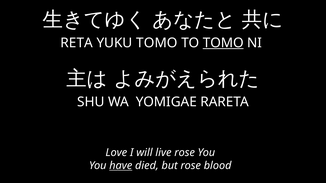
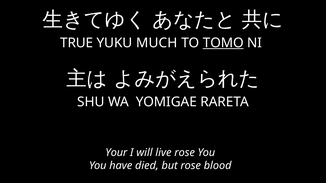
RETA: RETA -> TRUE
YUKU TOMO: TOMO -> MUCH
Love: Love -> Your
have underline: present -> none
